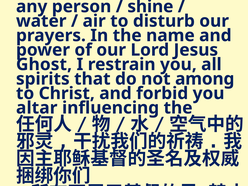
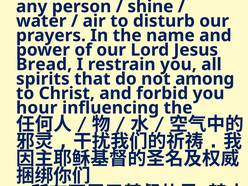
Ghost: Ghost -> Bread
altar: altar -> hour
